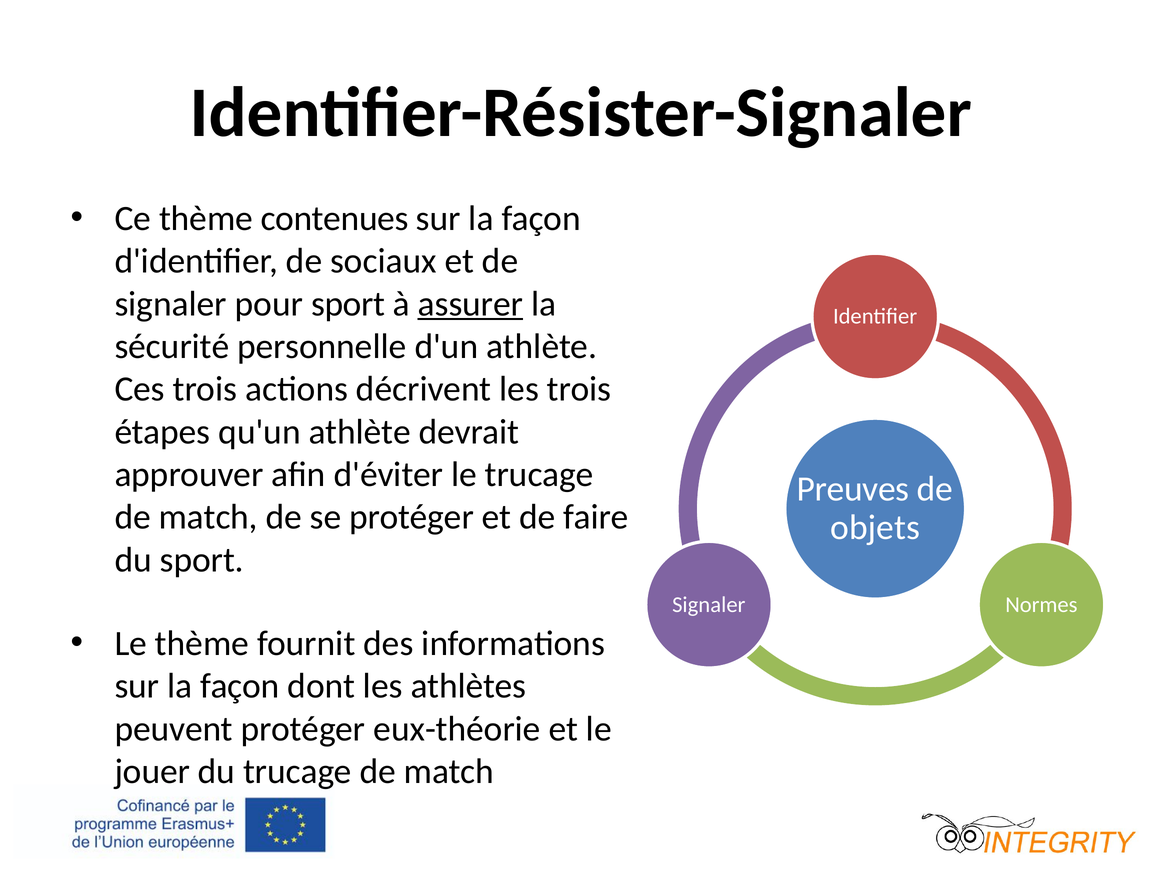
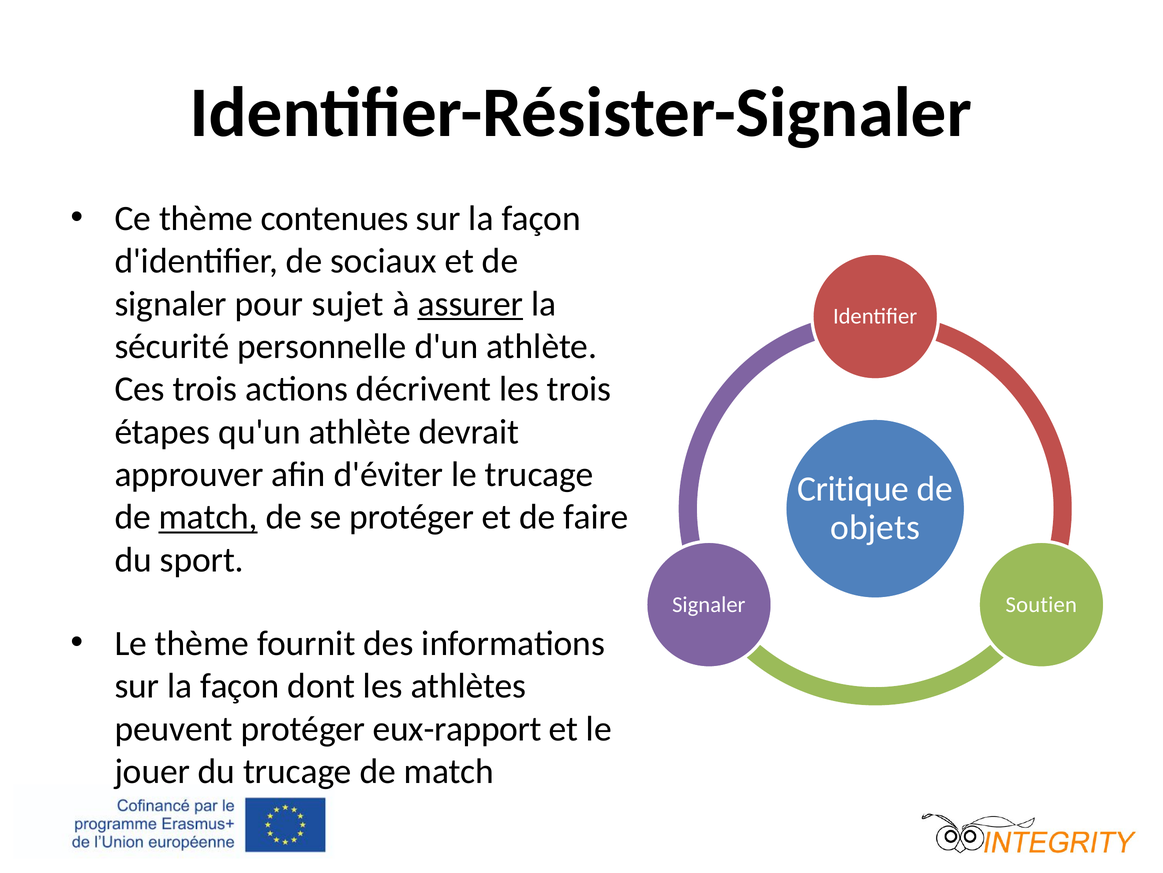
pour sport: sport -> sujet
Preuves: Preuves -> Critique
match at (208, 517) underline: none -> present
Normes: Normes -> Soutien
eux-théorie: eux-théorie -> eux-rapport
